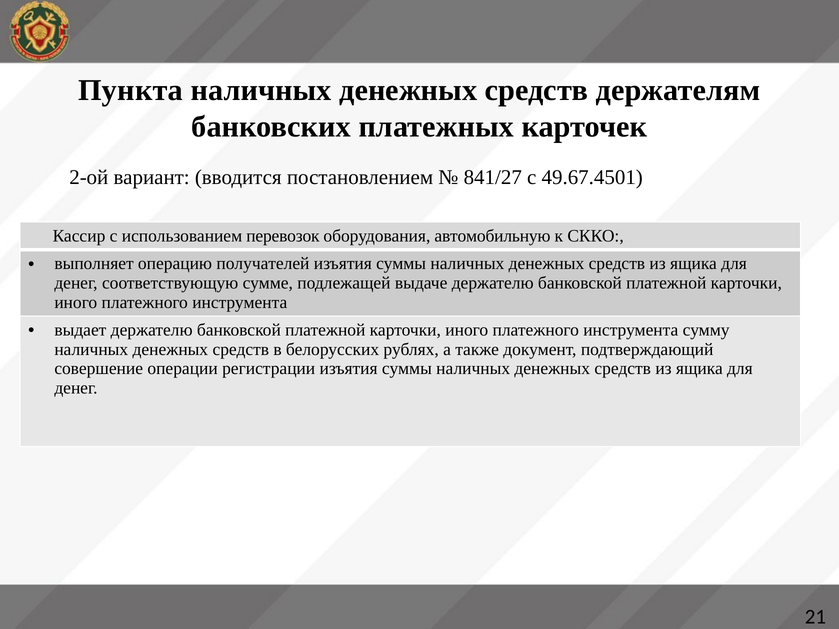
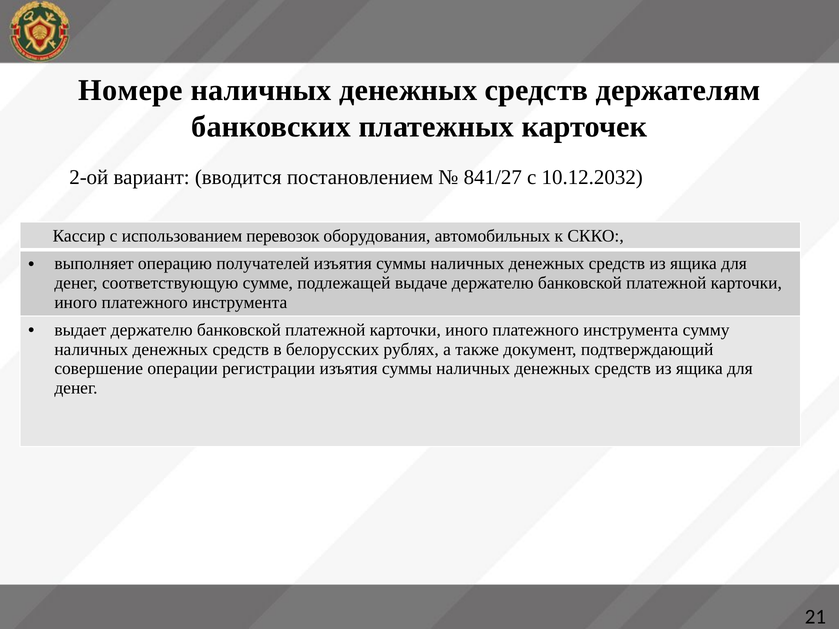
Пункта: Пункта -> Номере
49.67.4501: 49.67.4501 -> 10.12.2032
автомобильную: автомобильную -> автомобильных
